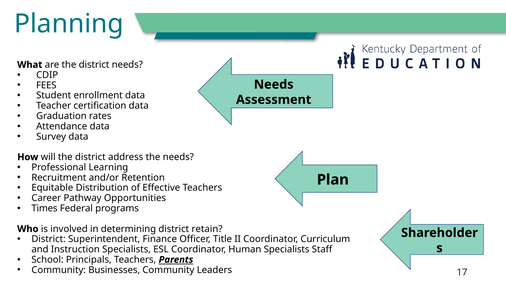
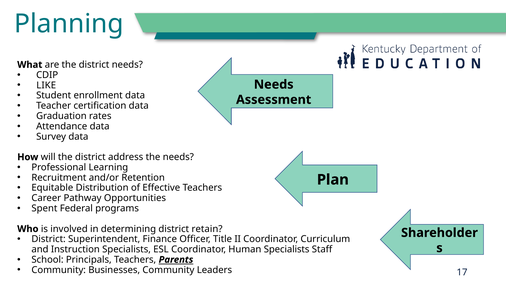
FEES: FEES -> LIKE
Times: Times -> Spent
